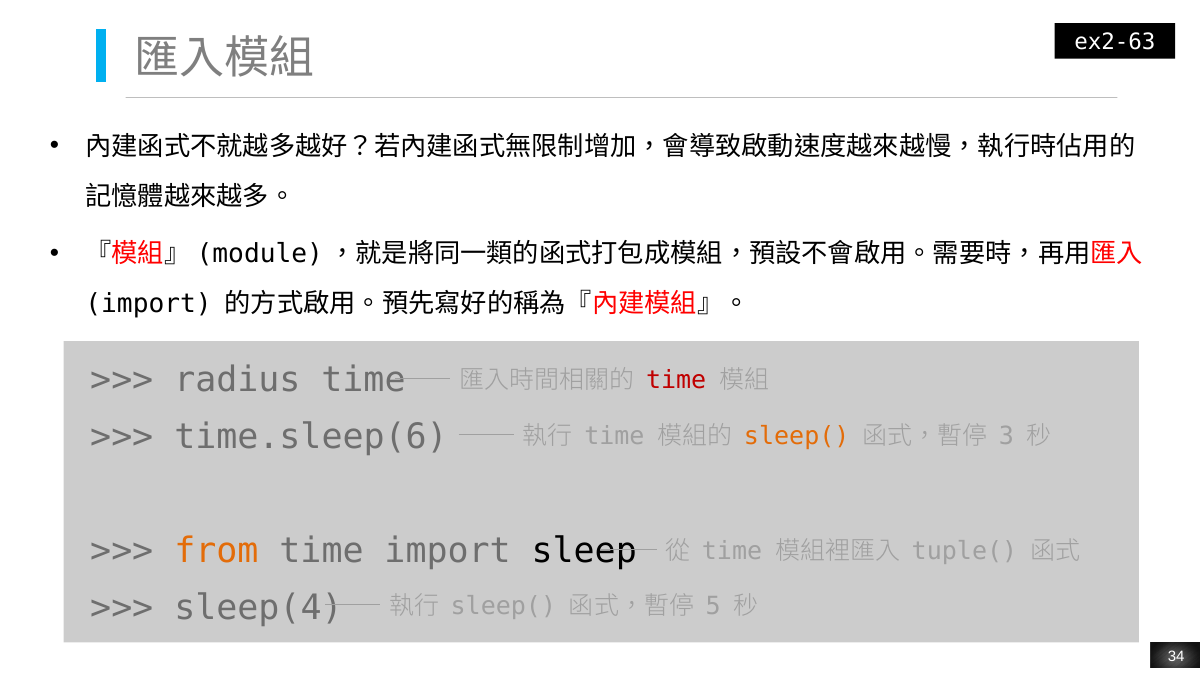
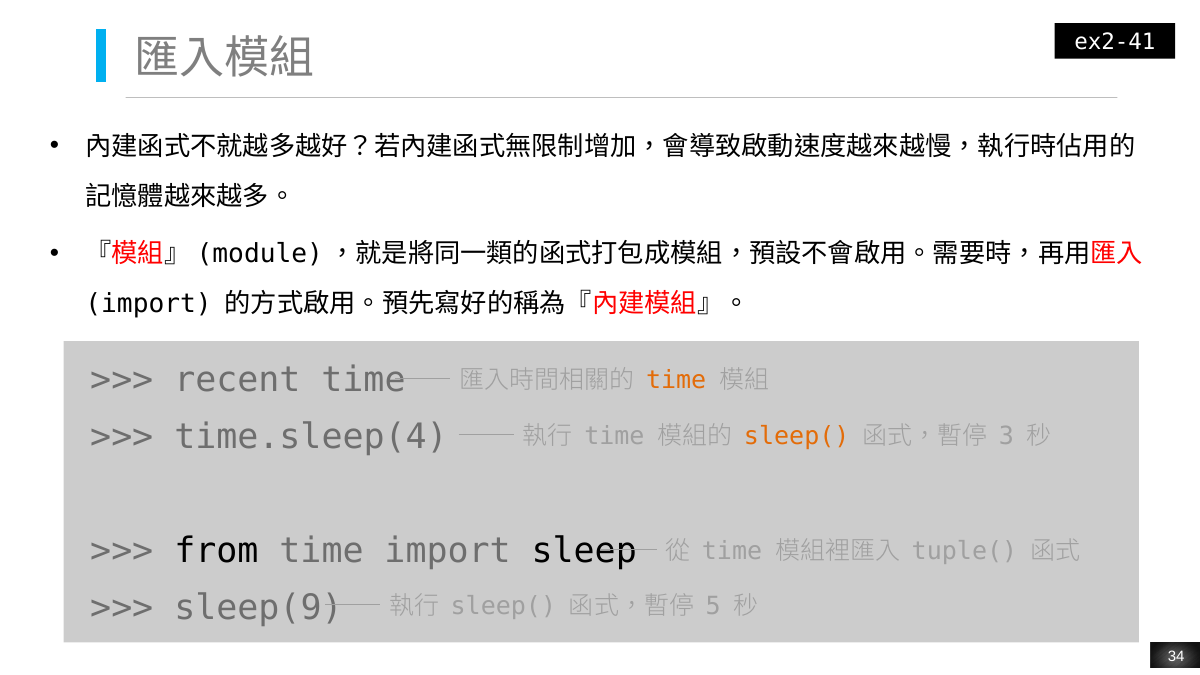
ex2-63: ex2-63 -> ex2-41
radius: radius -> recent
time at (676, 380) colour: red -> orange
time.sleep(6: time.sleep(6 -> time.sleep(4
from colour: orange -> black
sleep(4: sleep(4 -> sleep(9
